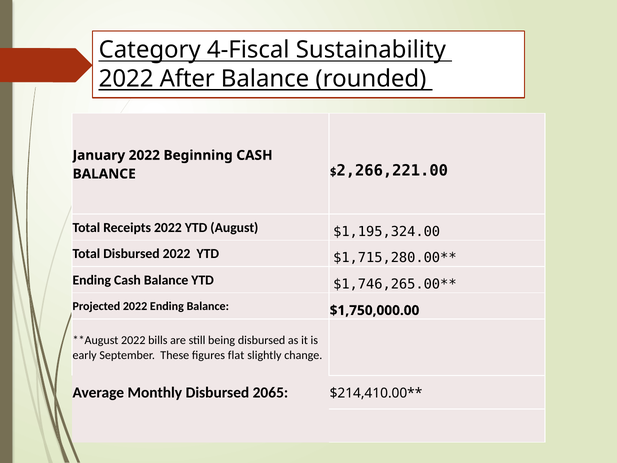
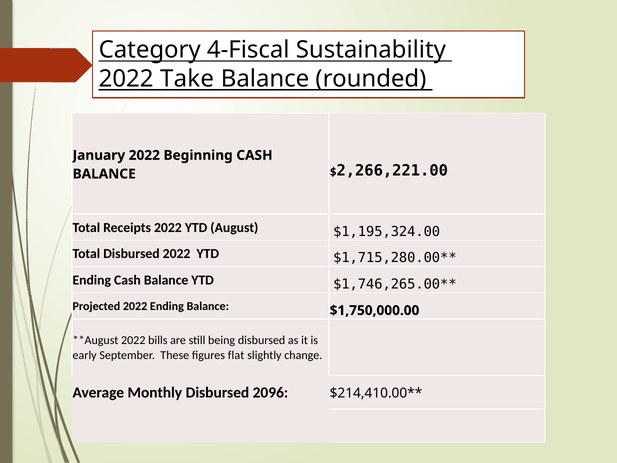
After: After -> Take
2065: 2065 -> 2096
